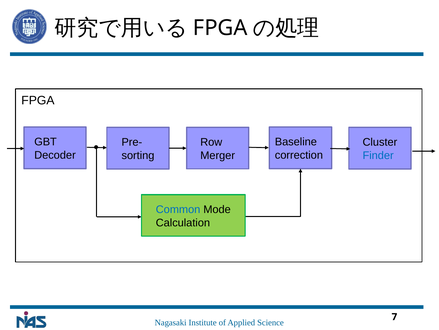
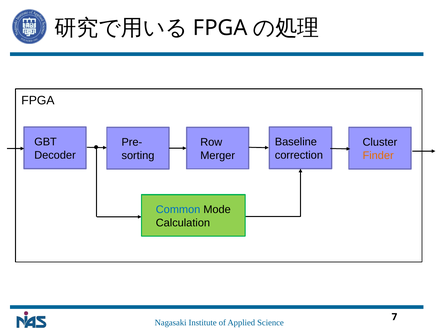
Finder colour: blue -> orange
